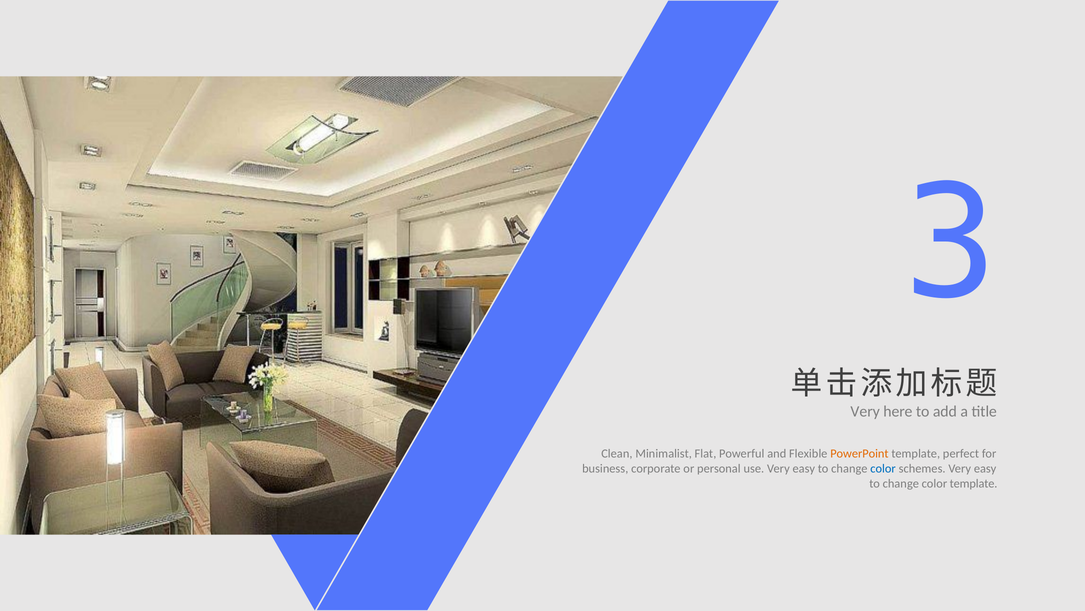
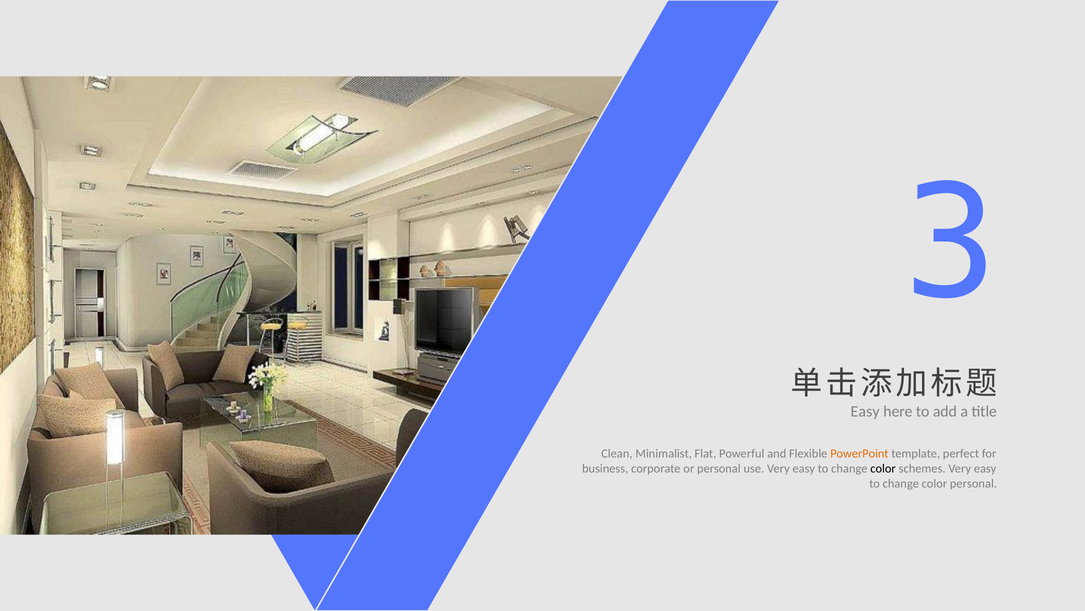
Very at (865, 411): Very -> Easy
color at (883, 468) colour: blue -> black
color template: template -> personal
